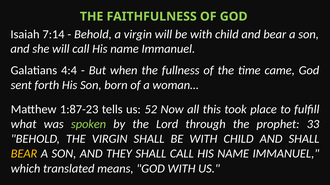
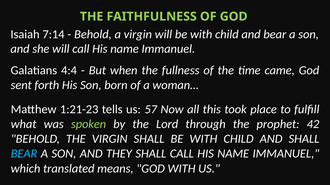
1:87-23: 1:87-23 -> 1:21-23
52: 52 -> 57
33: 33 -> 42
BEAR at (24, 154) colour: yellow -> light blue
